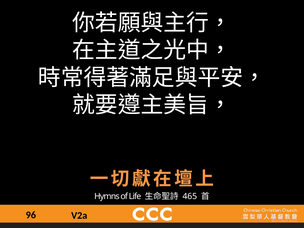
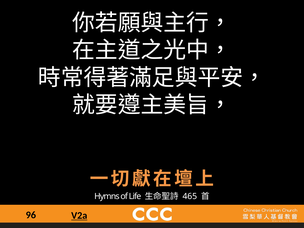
V2a underline: none -> present
